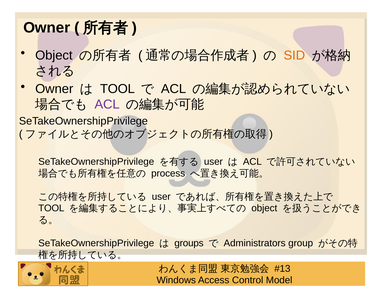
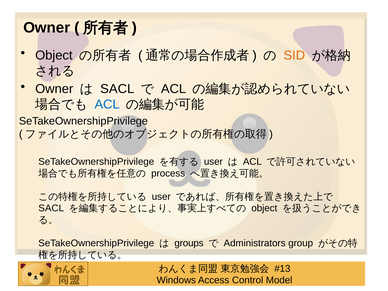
TOOL at (117, 89): TOOL -> SACL
ACL at (107, 104) colour: purple -> blue
TOOL at (51, 208): TOOL -> SACL
